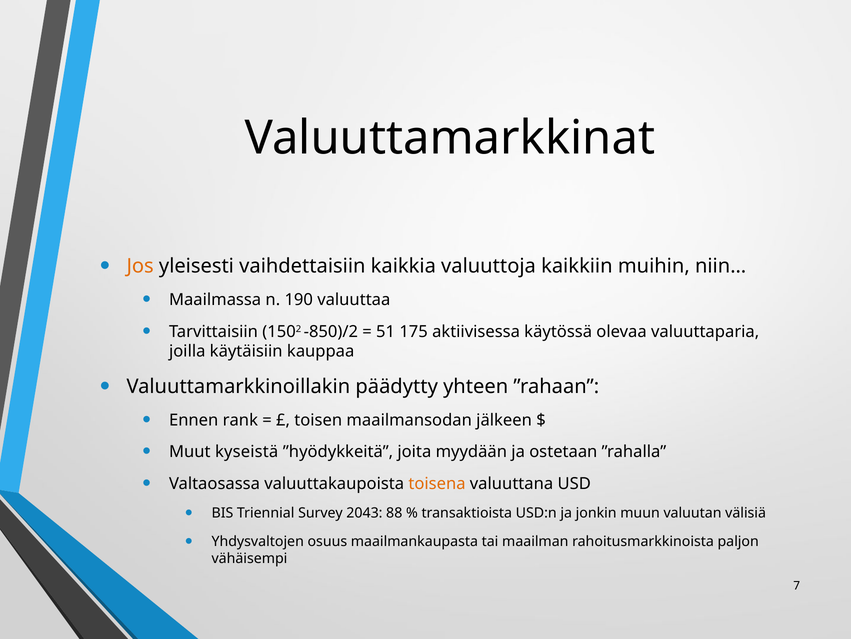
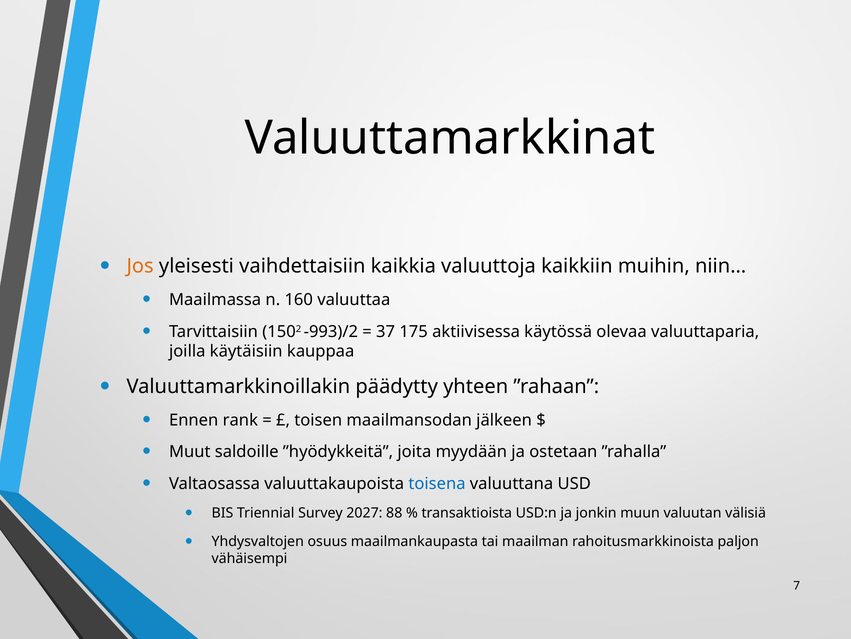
190: 190 -> 160
-850)/2: -850)/2 -> -993)/2
51: 51 -> 37
kyseistä: kyseistä -> saldoille
toisena colour: orange -> blue
2043: 2043 -> 2027
